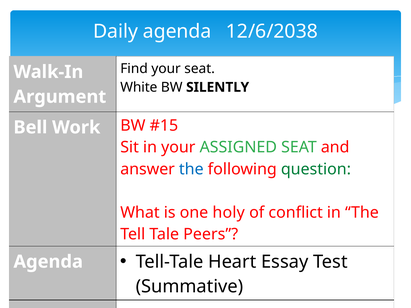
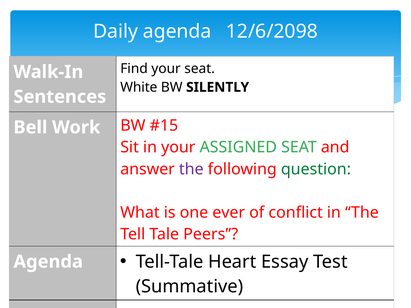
12/6/2038: 12/6/2038 -> 12/6/2098
Argument: Argument -> Sentences
the at (191, 169) colour: blue -> purple
holy: holy -> ever
